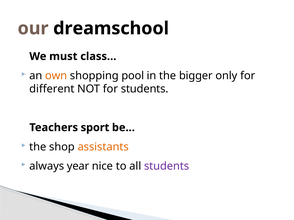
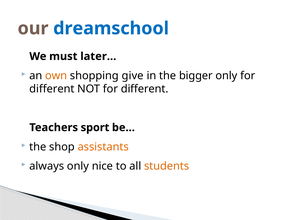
dreamschool colour: black -> blue
class…: class… -> later…
pool: pool -> give
NOT for students: students -> different
always year: year -> only
students at (167, 167) colour: purple -> orange
